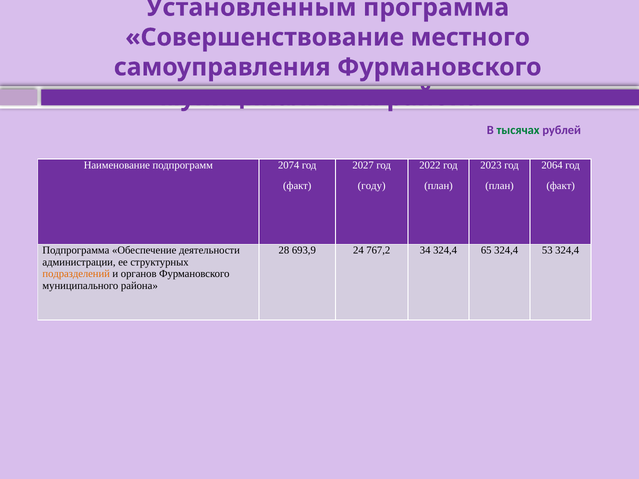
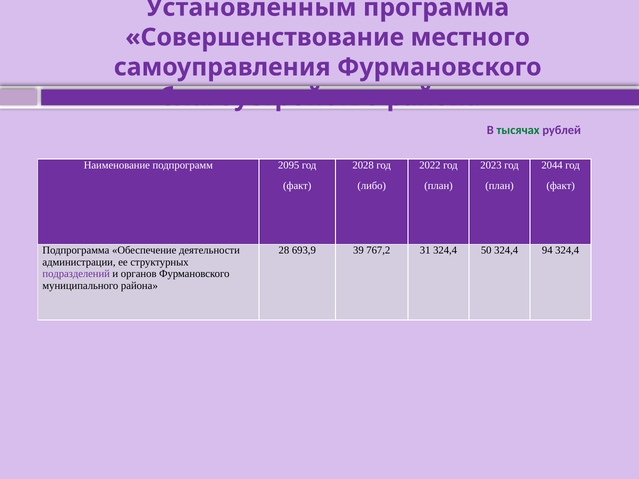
муниципальным: муниципальным -> благоустройство
2074: 2074 -> 2095
2027: 2027 -> 2028
2064: 2064 -> 2044
году: году -> либо
24: 24 -> 39
34: 34 -> 31
65: 65 -> 50
53: 53 -> 94
подразделений colour: orange -> purple
